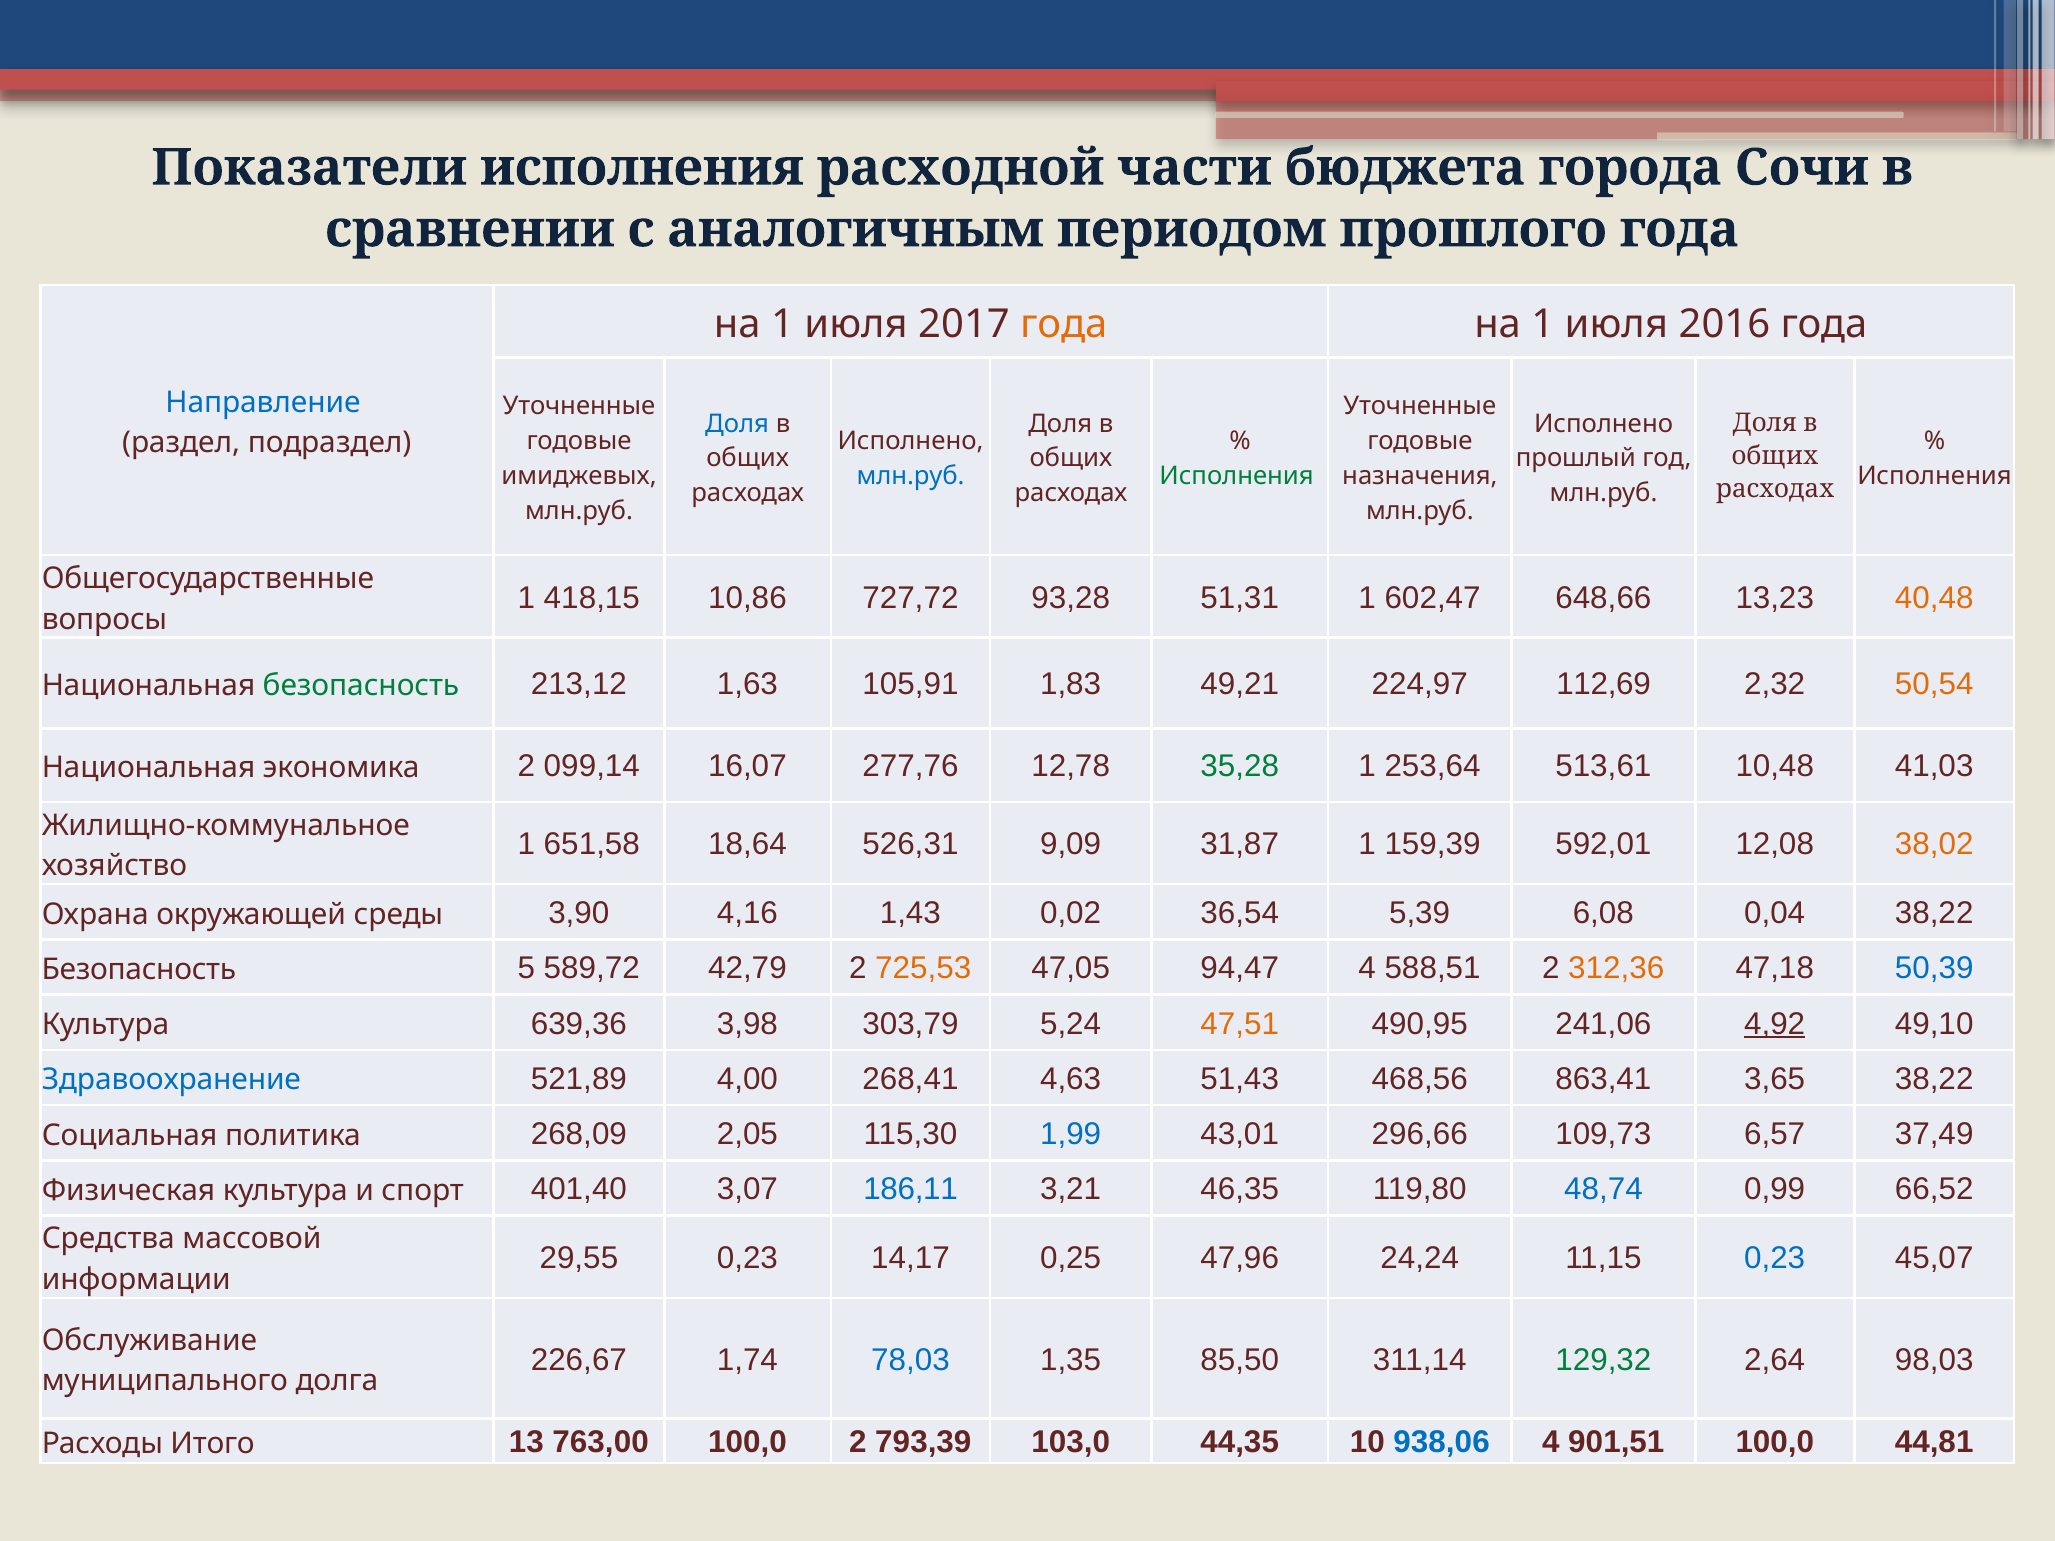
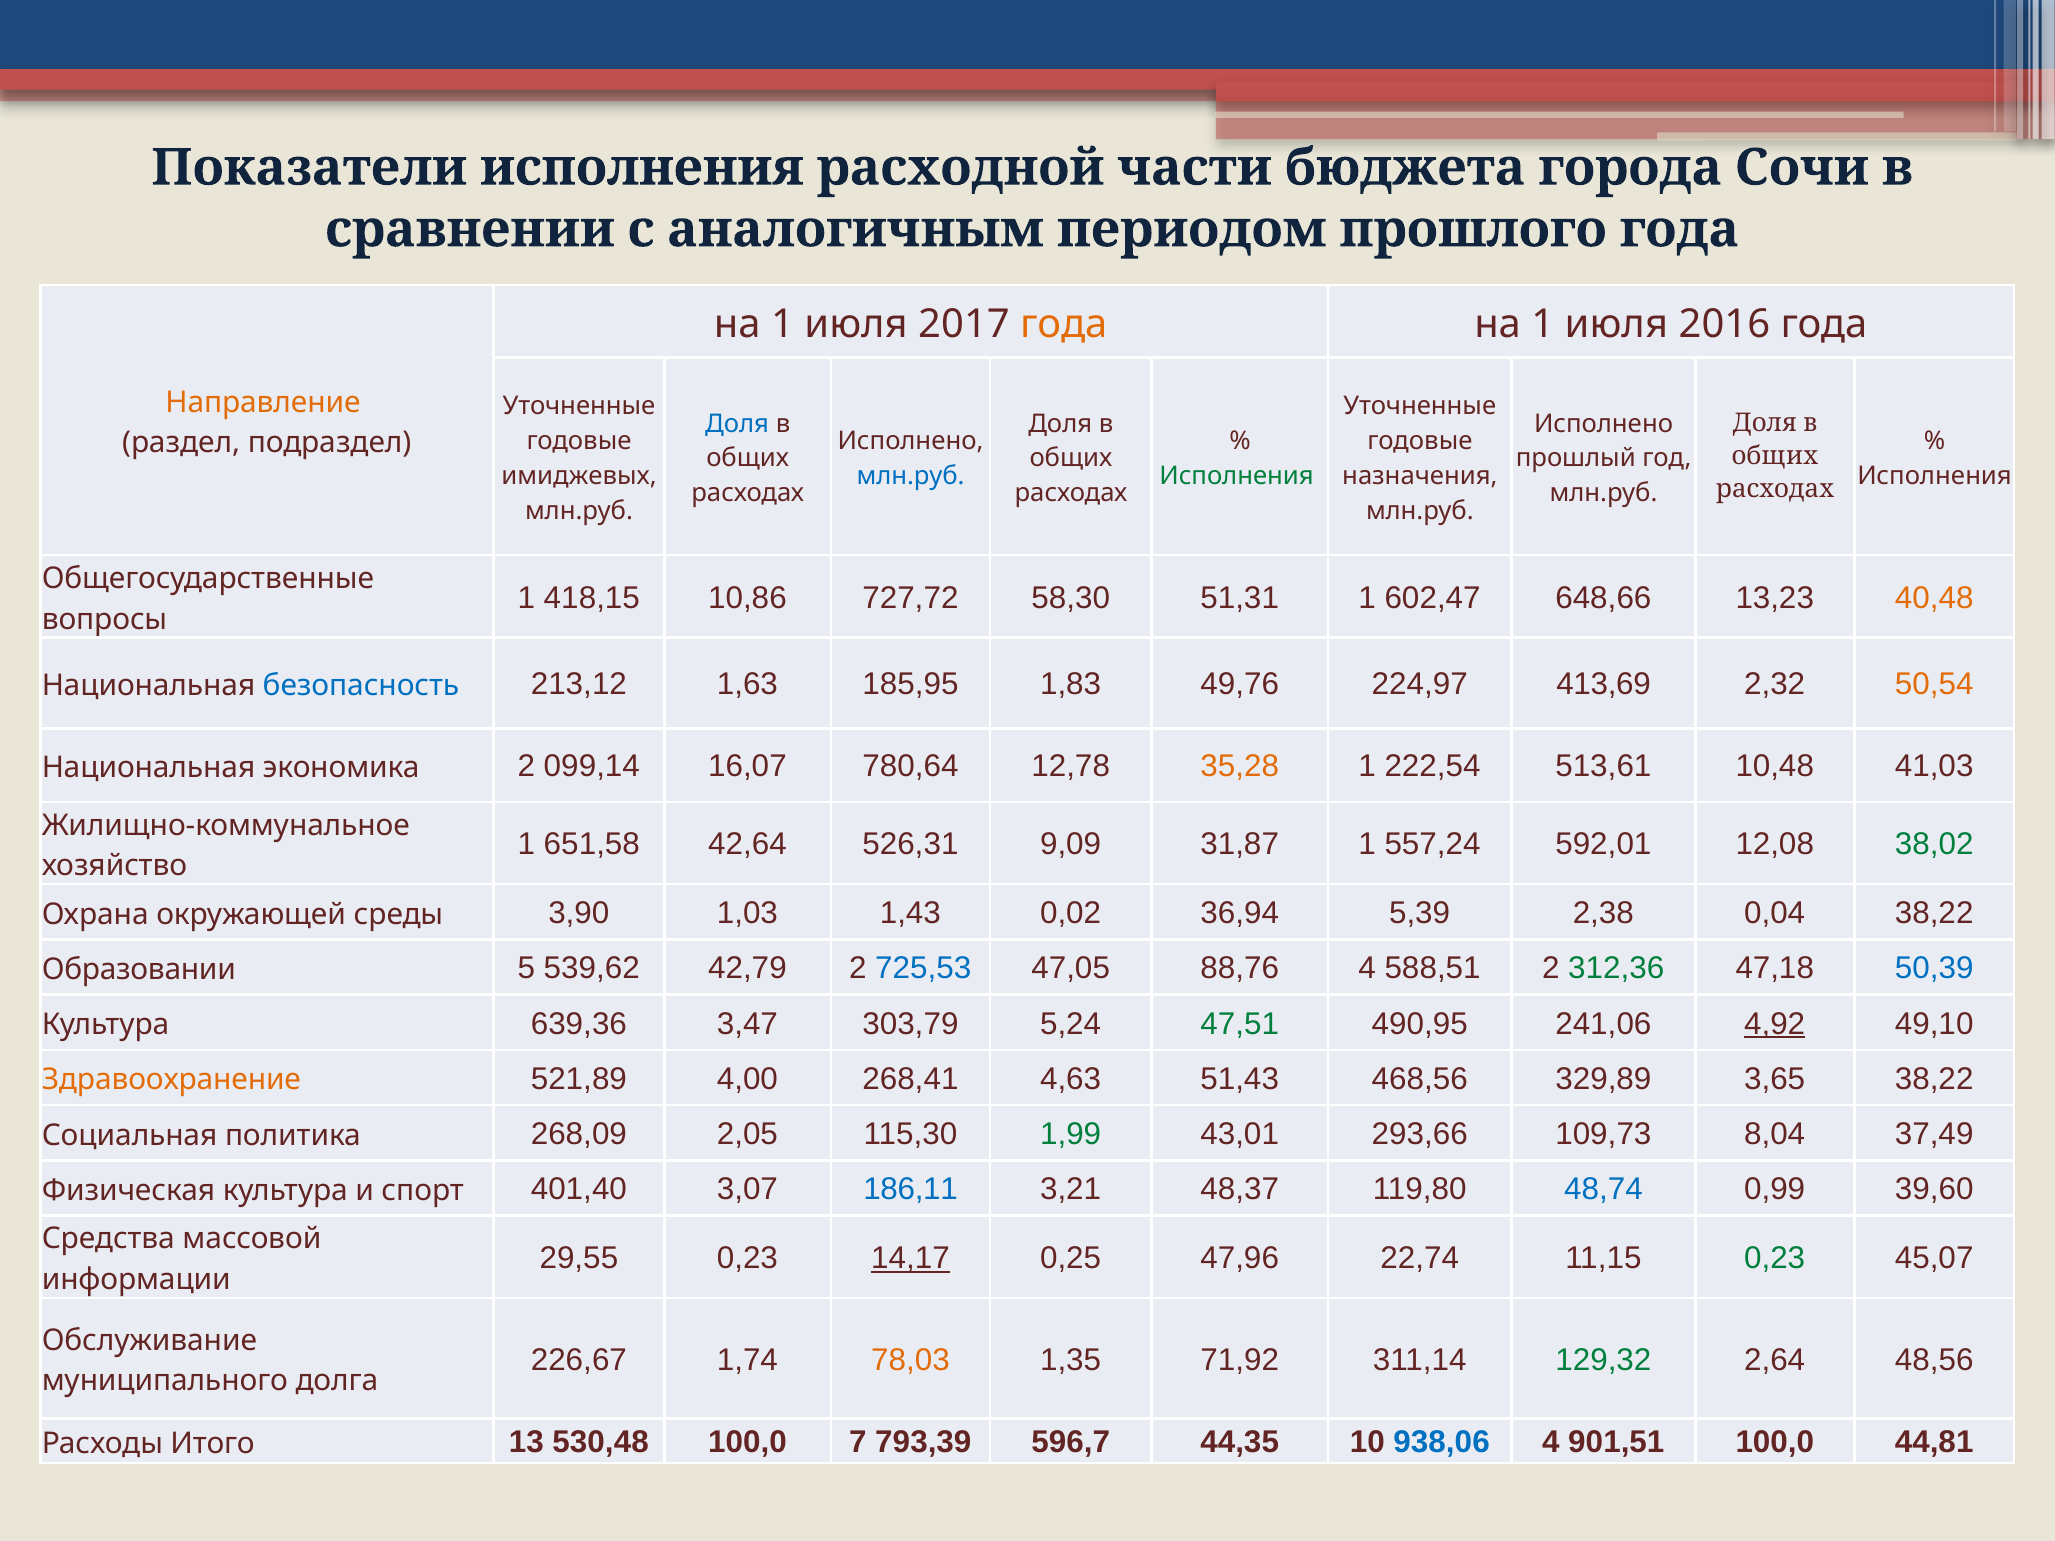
Направление colour: blue -> orange
93,28: 93,28 -> 58,30
безопасность at (361, 686) colour: green -> blue
105,91: 105,91 -> 185,95
49,21: 49,21 -> 49,76
112,69: 112,69 -> 413,69
277,76: 277,76 -> 780,64
35,28 colour: green -> orange
253,64: 253,64 -> 222,54
18,64: 18,64 -> 42,64
159,39: 159,39 -> 557,24
38,02 colour: orange -> green
4,16: 4,16 -> 1,03
36,54: 36,54 -> 36,94
6,08: 6,08 -> 2,38
Безопасность at (139, 970): Безопасность -> Образовании
589,72: 589,72 -> 539,62
725,53 colour: orange -> blue
94,47: 94,47 -> 88,76
312,36 colour: orange -> green
3,98: 3,98 -> 3,47
47,51 colour: orange -> green
Здравоохранение colour: blue -> orange
863,41: 863,41 -> 329,89
1,99 colour: blue -> green
296,66: 296,66 -> 293,66
6,57: 6,57 -> 8,04
46,35: 46,35 -> 48,37
66,52: 66,52 -> 39,60
14,17 underline: none -> present
24,24: 24,24 -> 22,74
0,23 at (1775, 1258) colour: blue -> green
78,03 colour: blue -> orange
85,50: 85,50 -> 71,92
98,03: 98,03 -> 48,56
763,00: 763,00 -> 530,48
100,0 2: 2 -> 7
103,0: 103,0 -> 596,7
